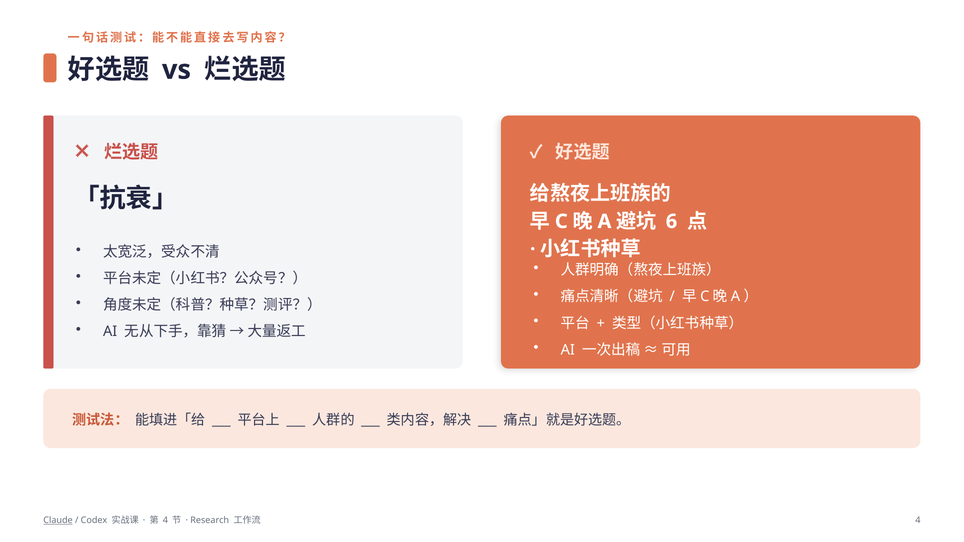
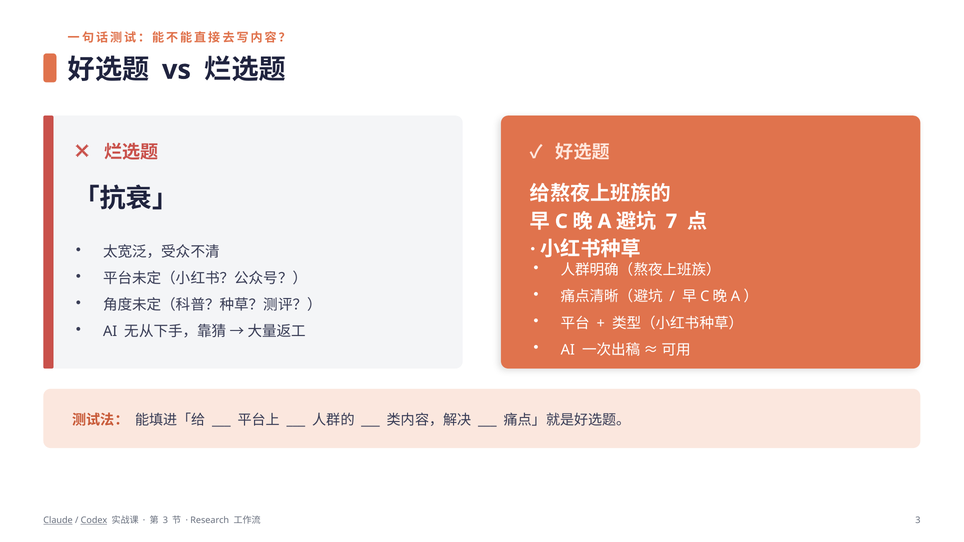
6: 6 -> 7
Codex underline: none -> present
4 at (165, 520): 4 -> 3
4 at (918, 520): 4 -> 3
